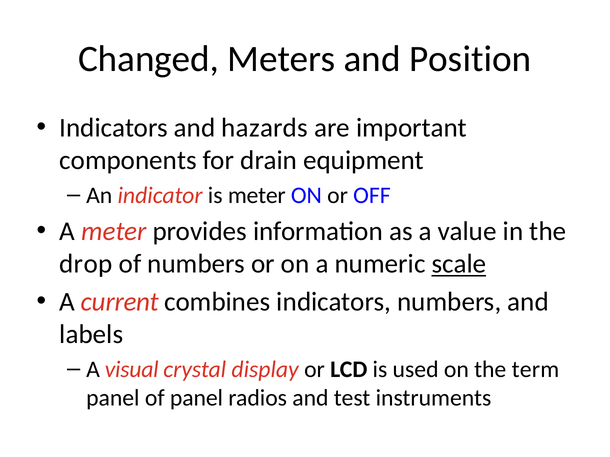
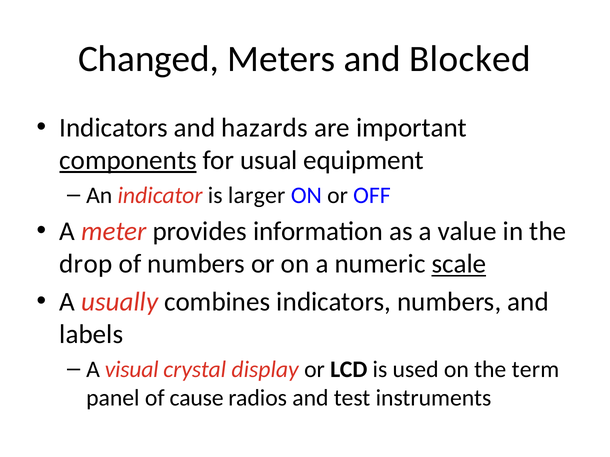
Position: Position -> Blocked
components underline: none -> present
drain: drain -> usual
is meter: meter -> larger
current: current -> usually
of panel: panel -> cause
